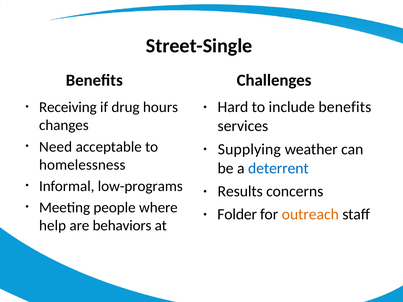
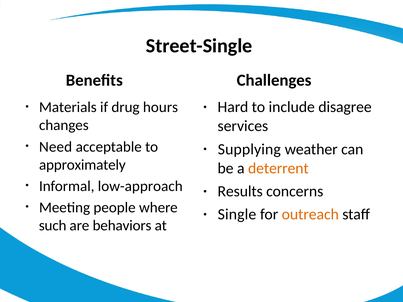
Receiving: Receiving -> Materials
include benefits: benefits -> disagree
homelessness: homelessness -> approximately
deterrent colour: blue -> orange
low-programs: low-programs -> low-approach
Folder: Folder -> Single
help: help -> such
